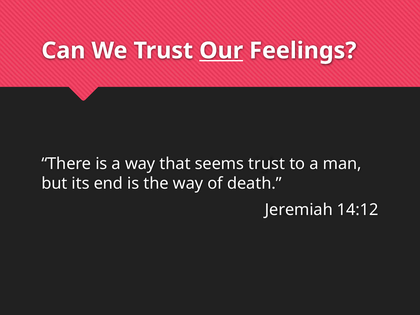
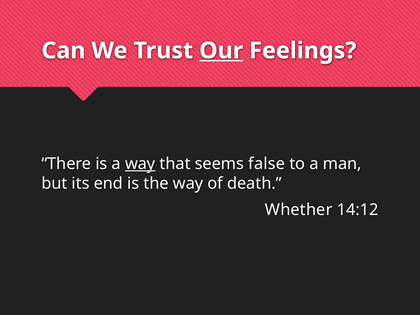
way at (140, 164) underline: none -> present
seems trust: trust -> false
Jeremiah: Jeremiah -> Whether
